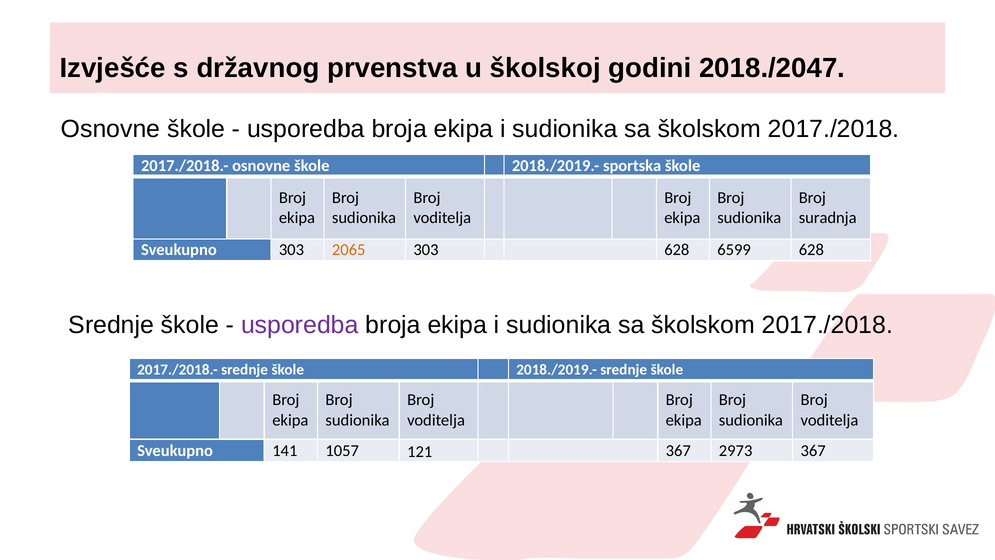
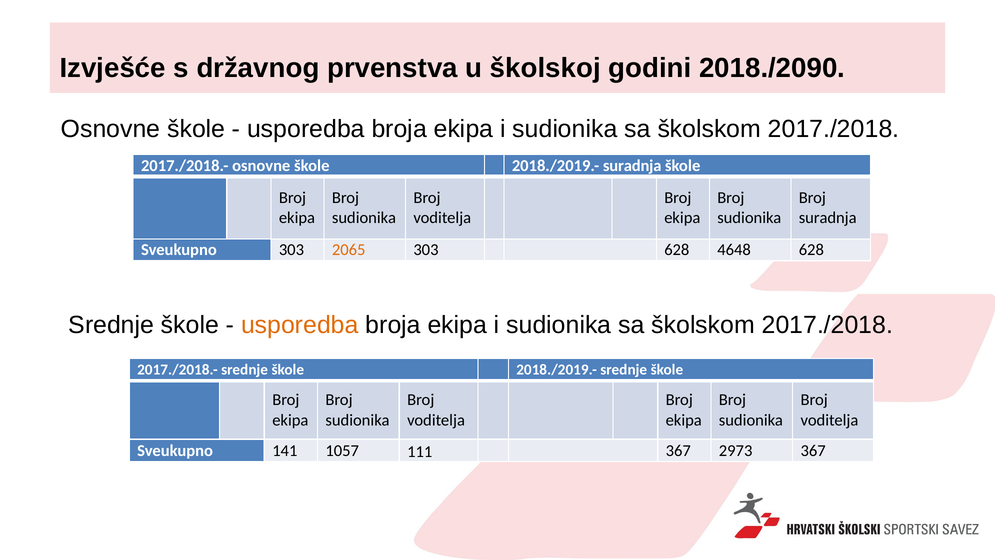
2018./2047: 2018./2047 -> 2018./2090
2018./2019.- sportska: sportska -> suradnja
6599: 6599 -> 4648
usporedba at (300, 325) colour: purple -> orange
121: 121 -> 111
